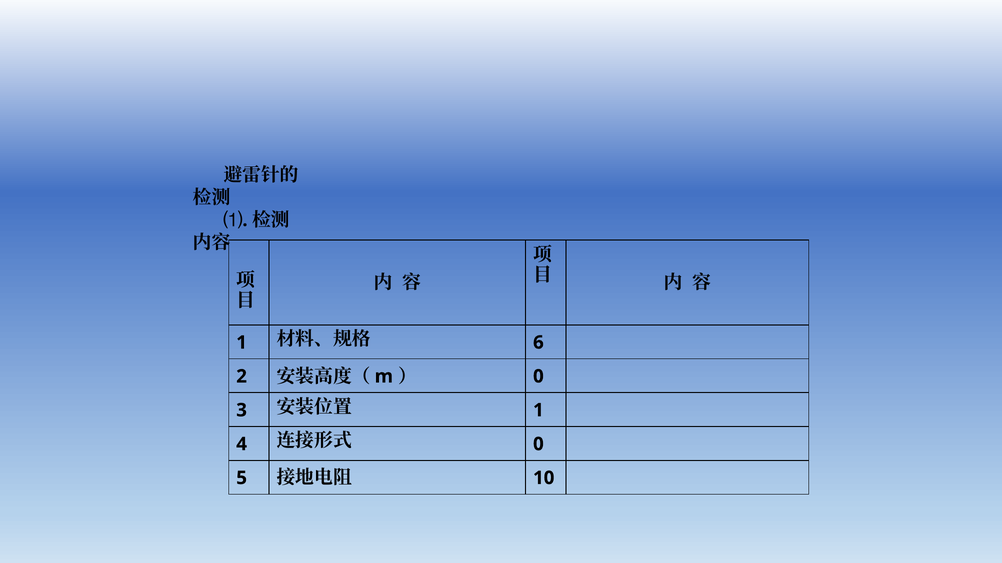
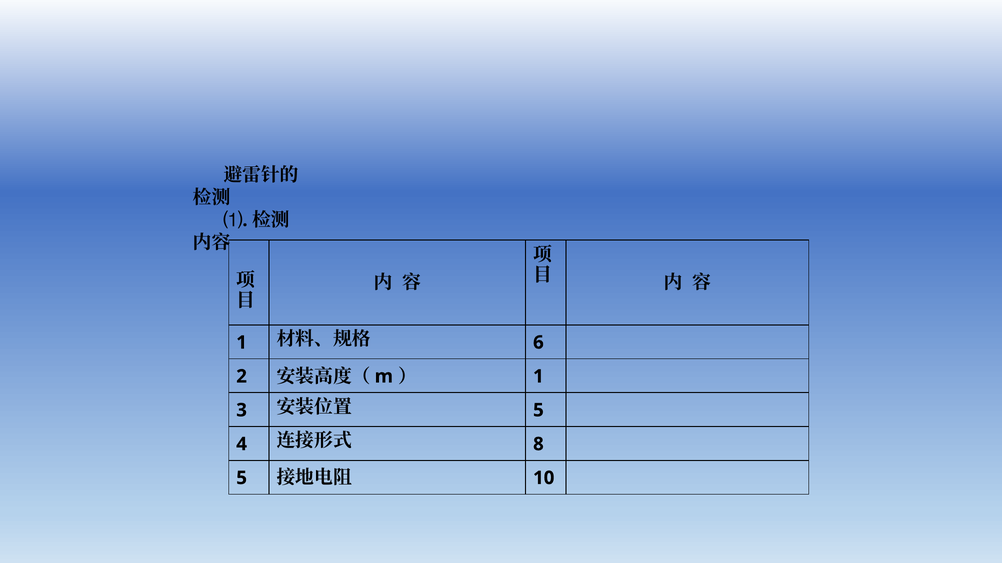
0 at (538, 377): 0 -> 1
1 at (538, 411): 1 -> 5
0 at (538, 445): 0 -> 8
